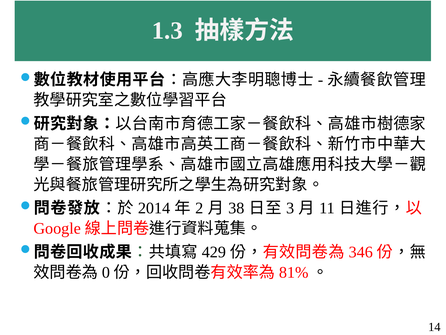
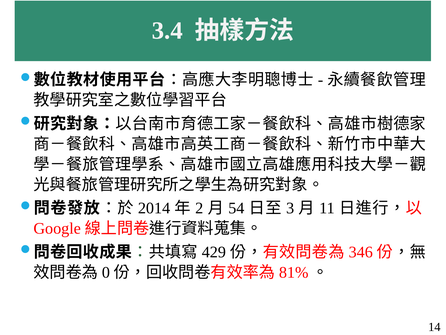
1.3: 1.3 -> 3.4
38: 38 -> 54
